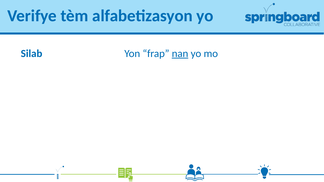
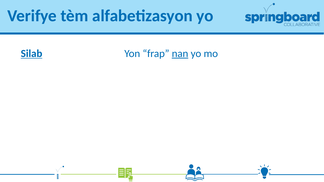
Silab underline: none -> present
